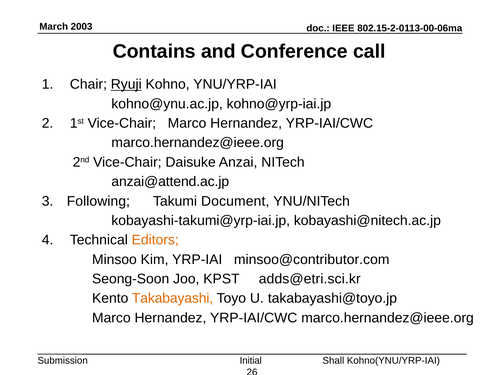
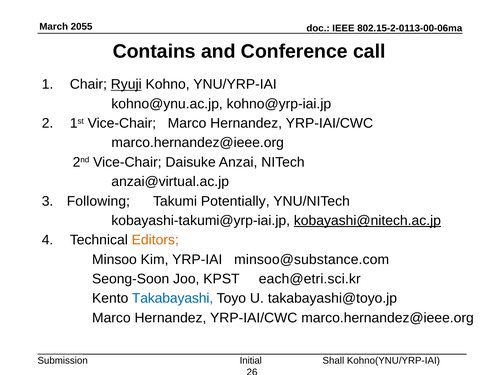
2003: 2003 -> 2055
anzai@attend.ac.jp: anzai@attend.ac.jp -> anzai@virtual.ac.jp
Document: Document -> Potentially
kobayashi@nitech.ac.jp underline: none -> present
minsoo@contributor.com: minsoo@contributor.com -> minsoo@substance.com
adds@etri.sci.kr: adds@etri.sci.kr -> each@etri.sci.kr
Takabayashi colour: orange -> blue
